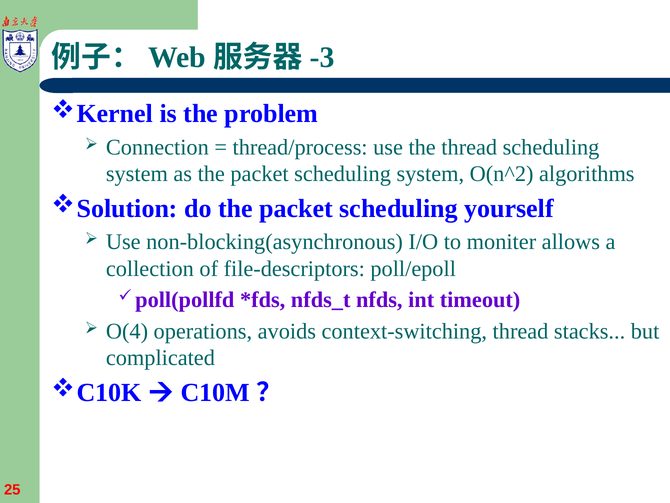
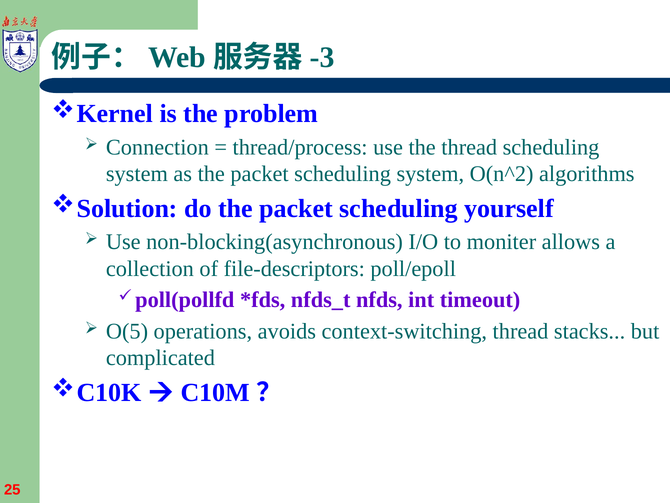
O(4: O(4 -> O(5
